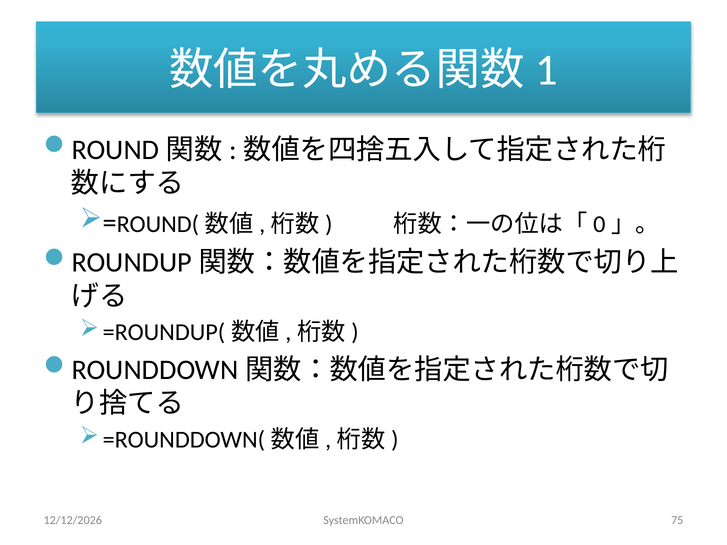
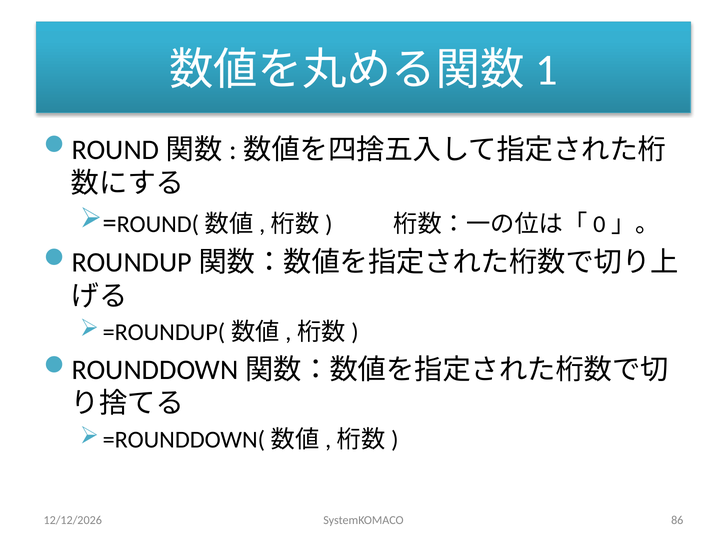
75: 75 -> 86
